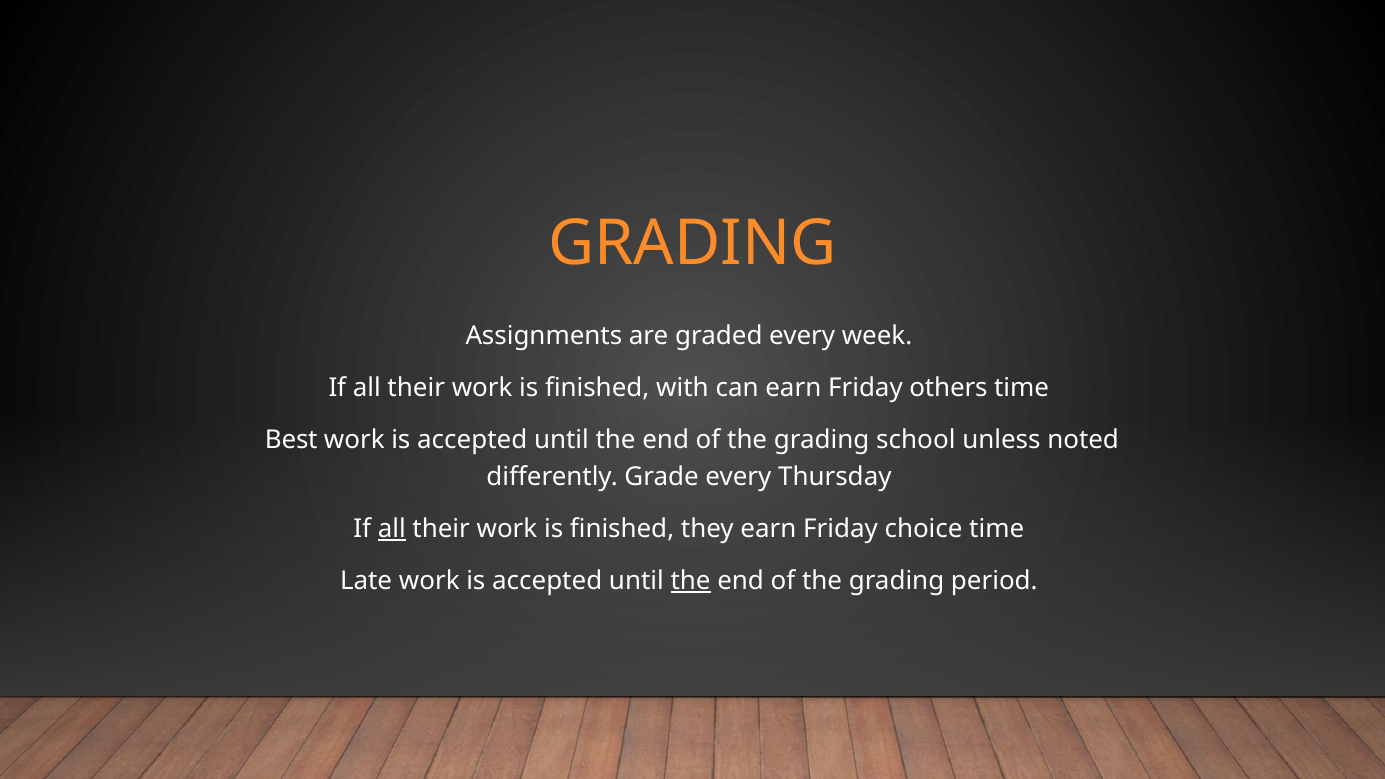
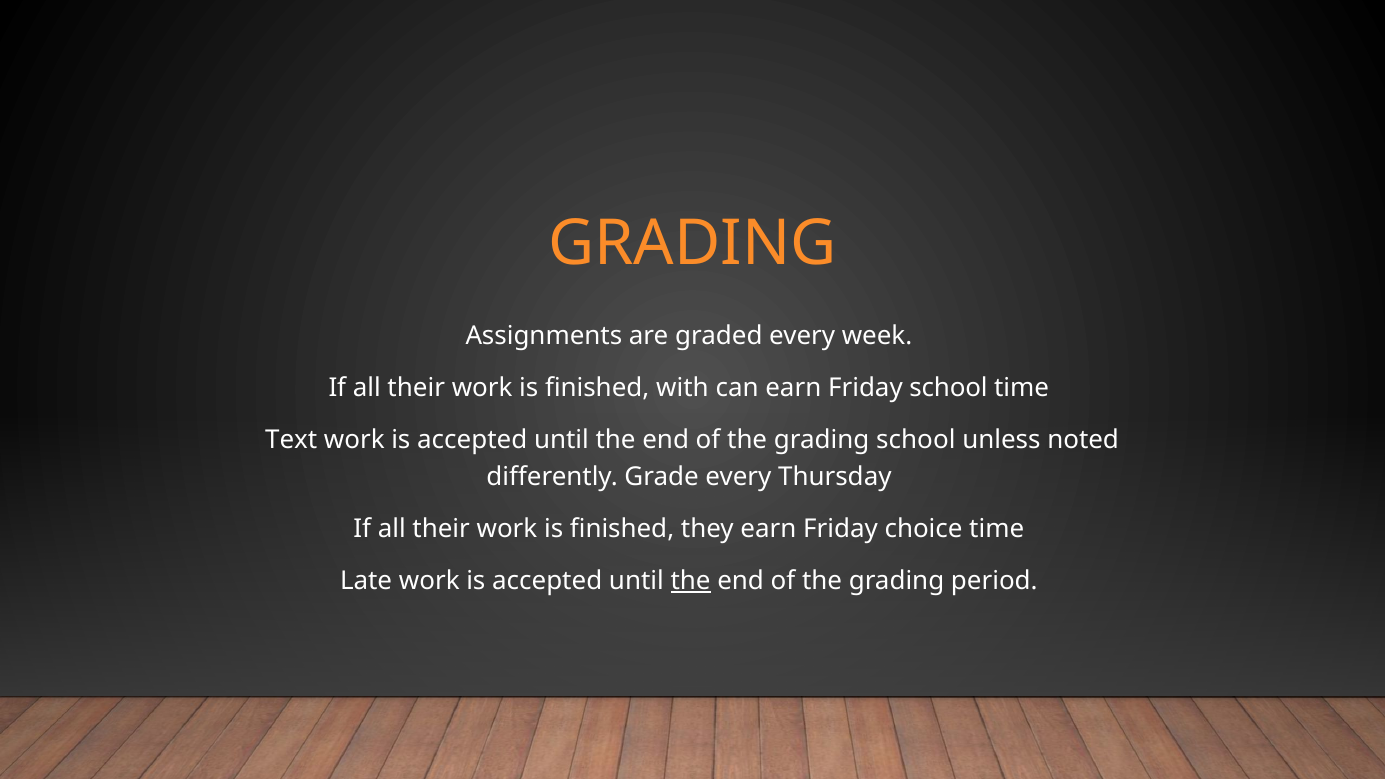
Friday others: others -> school
Best: Best -> Text
all at (392, 529) underline: present -> none
